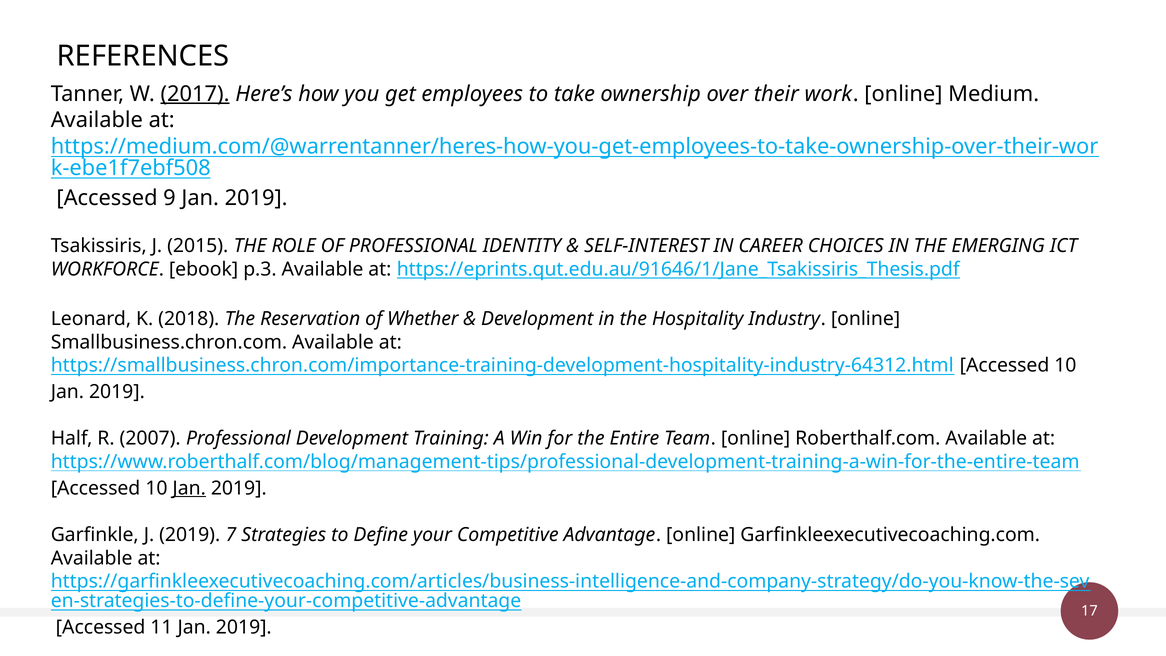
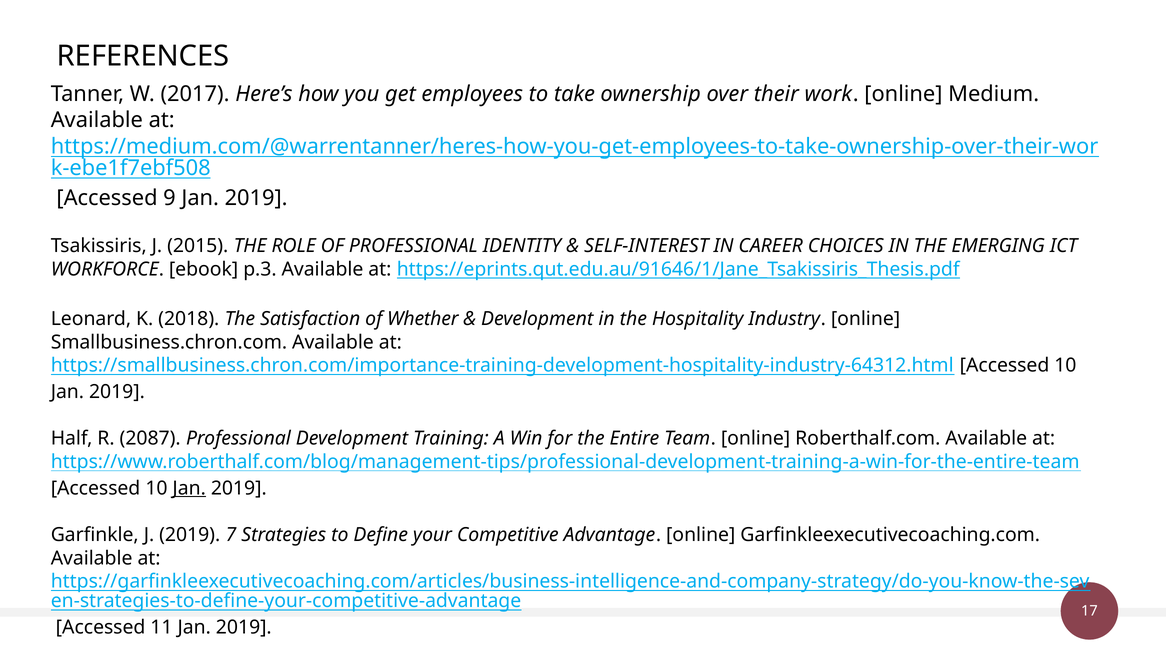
2017 underline: present -> none
Reservation: Reservation -> Satisfaction
2007: 2007 -> 2087
